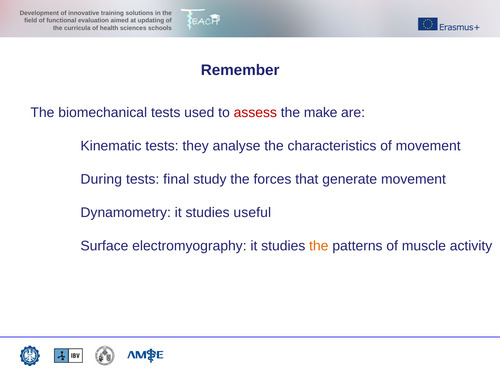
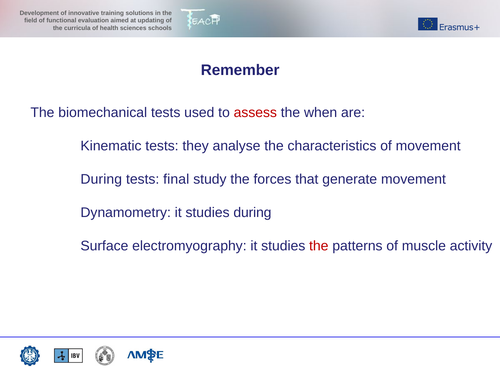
make: make -> when
studies useful: useful -> during
the at (319, 246) colour: orange -> red
